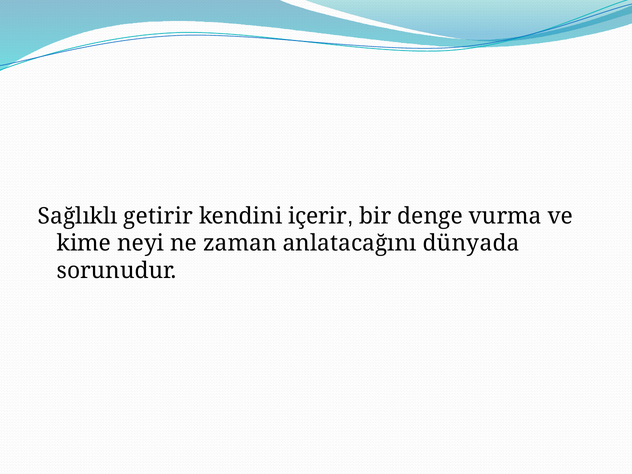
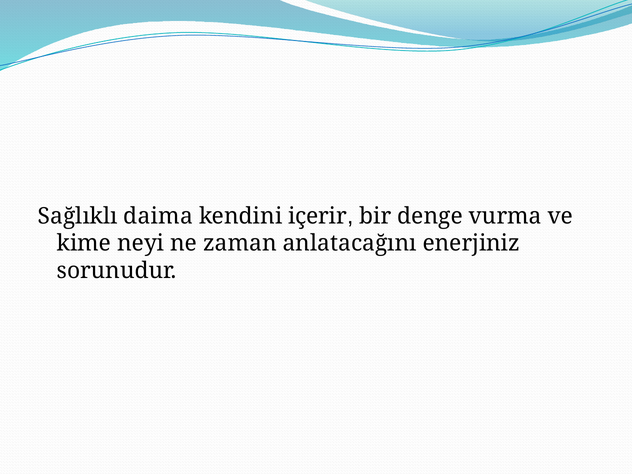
getirir: getirir -> daima
dünyada: dünyada -> enerjiniz
